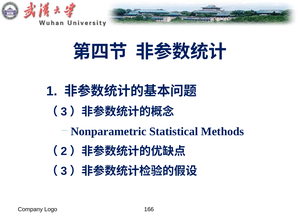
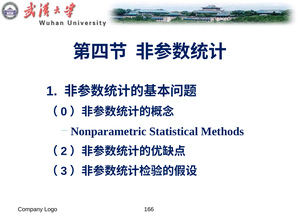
3 at (64, 111): 3 -> 0
